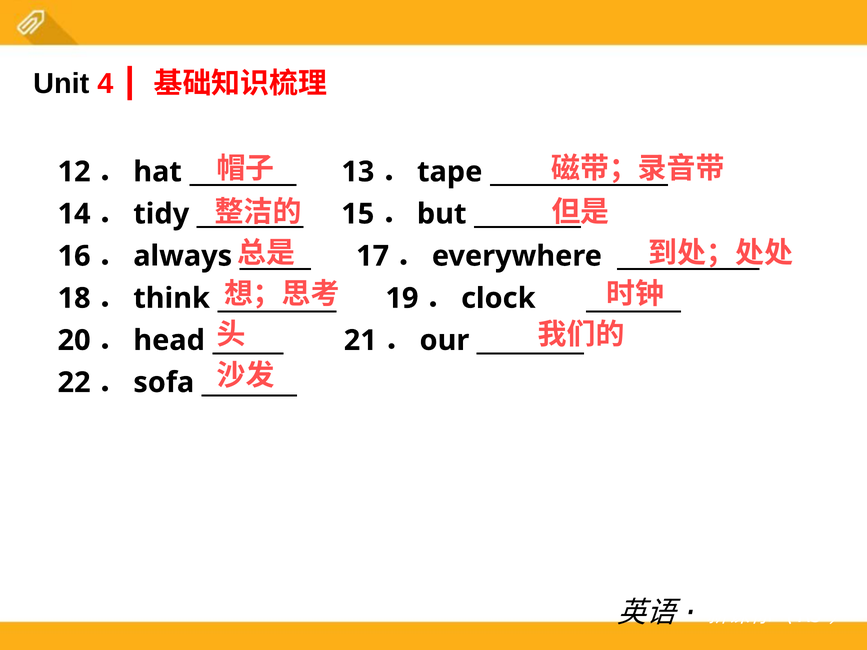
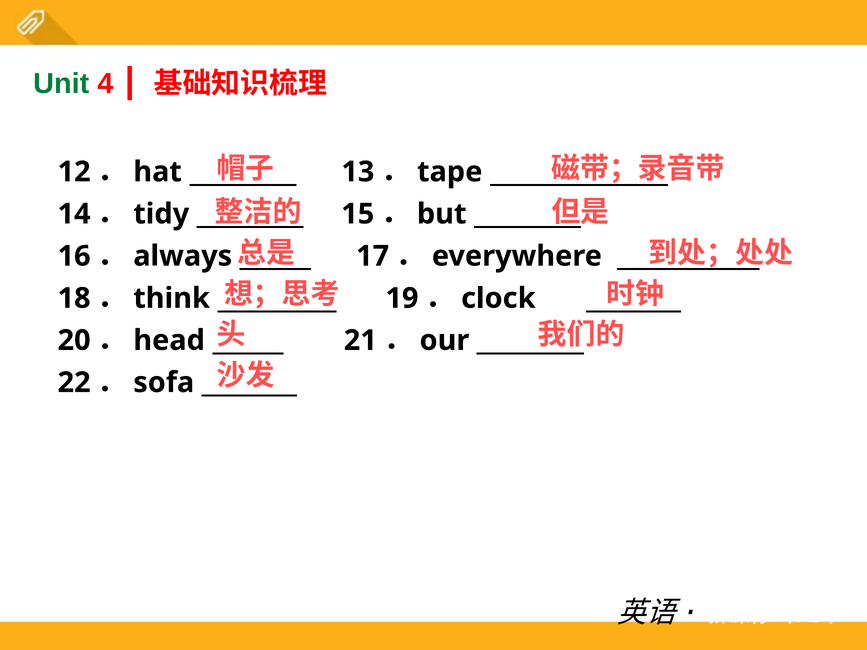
Unit colour: black -> green
